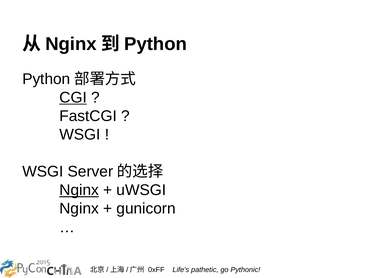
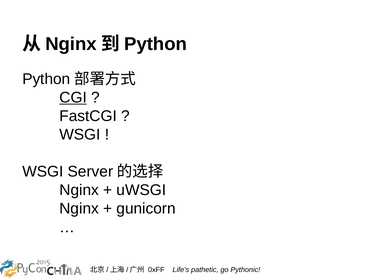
Nginx at (79, 190) underline: present -> none
